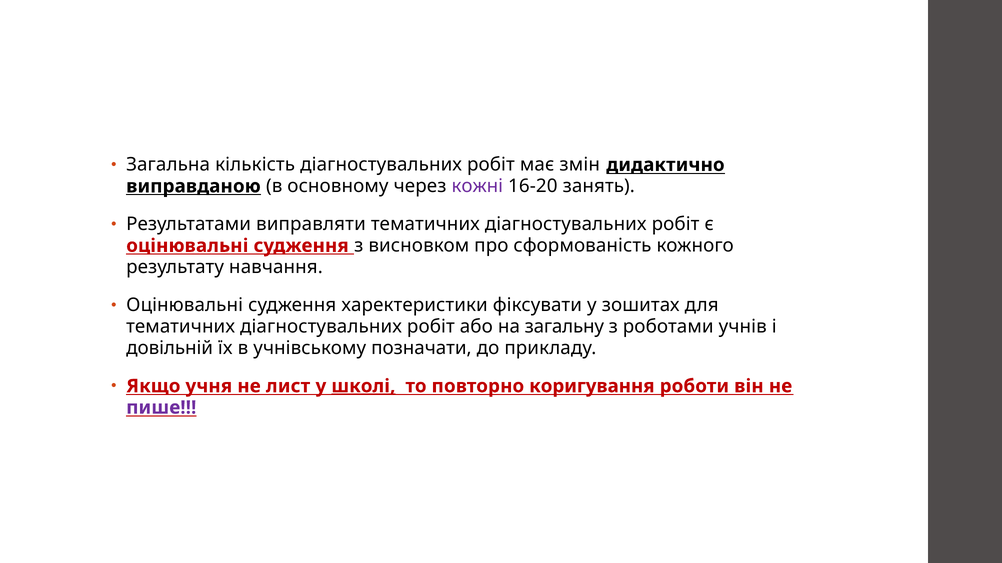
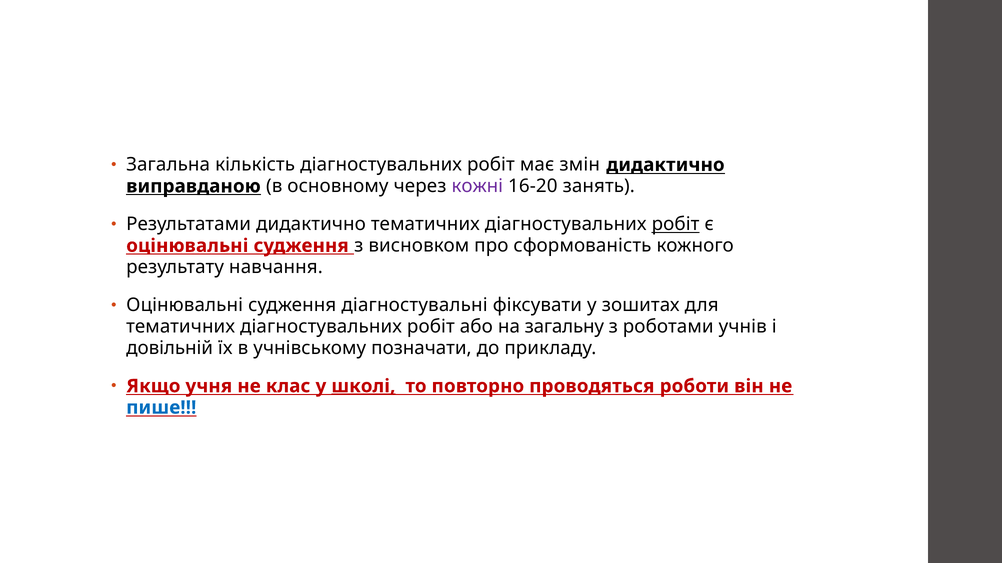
Результатами виправляти: виправляти -> дидактично
робіт at (676, 225) underline: none -> present
харектеристики: харектеристики -> діагностувальні
лист: лист -> клас
коригування: коригування -> проводяться
пише colour: purple -> blue
